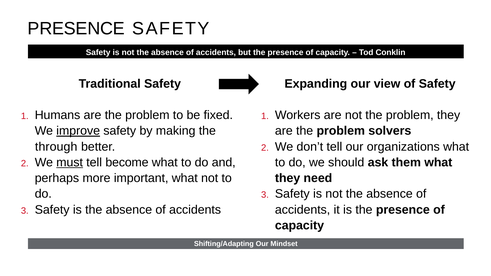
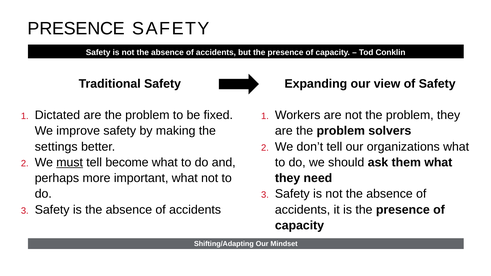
Humans: Humans -> Dictated
improve underline: present -> none
through: through -> settings
